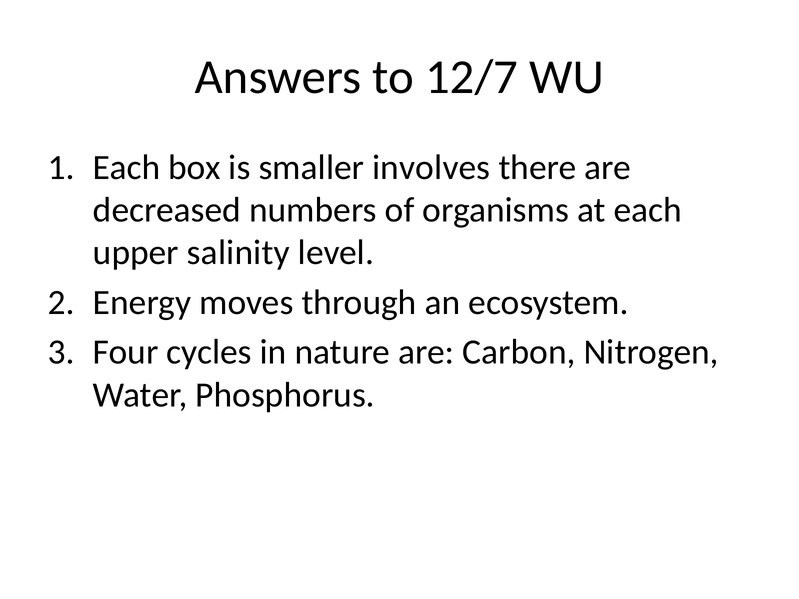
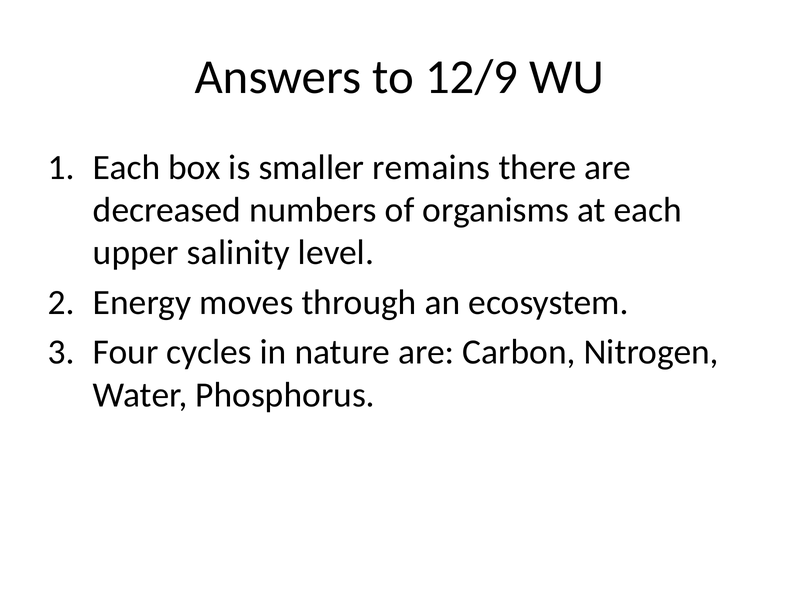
12/7: 12/7 -> 12/9
involves: involves -> remains
